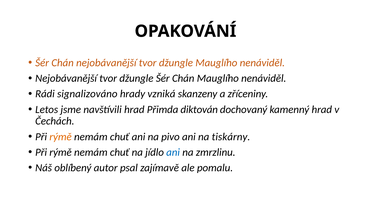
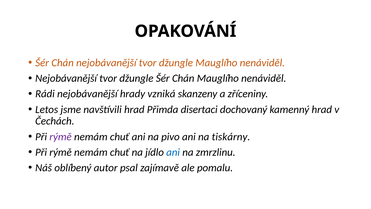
Rádi signalizováno: signalizováno -> nejobávanější
diktován: diktován -> disertaci
rýmě at (61, 137) colour: orange -> purple
